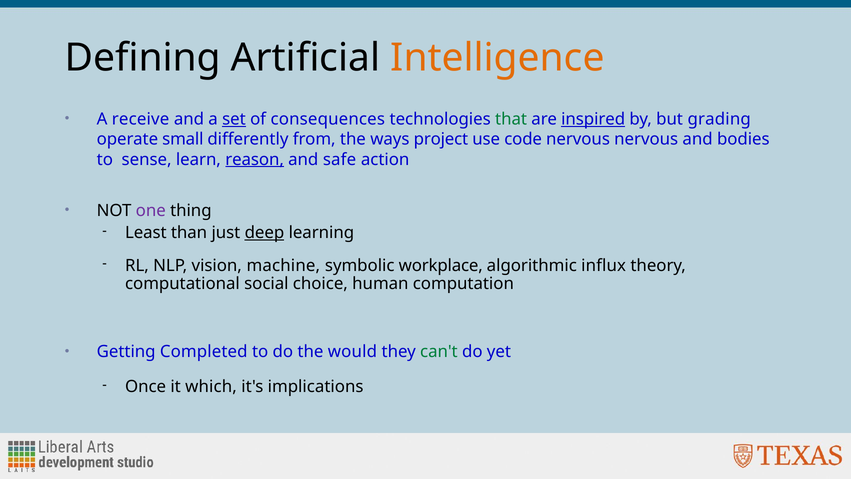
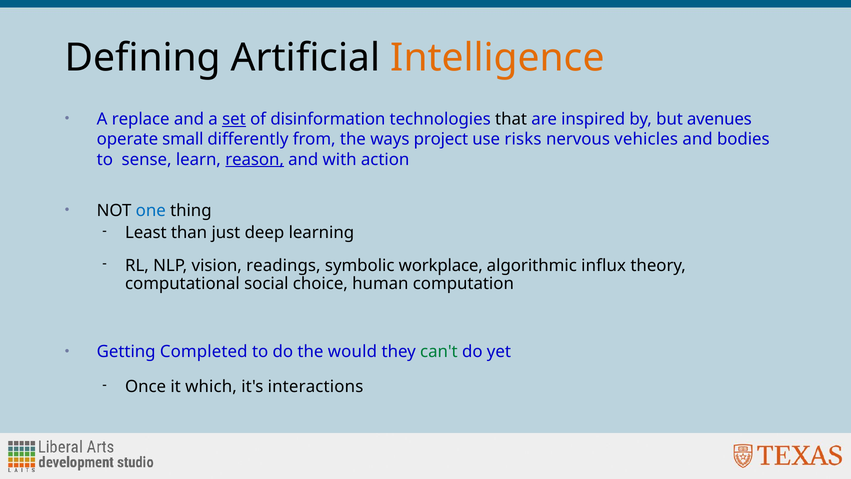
receive: receive -> replace
consequences: consequences -> disinformation
that colour: green -> black
inspired underline: present -> none
grading: grading -> avenues
code: code -> risks
nervous nervous: nervous -> vehicles
safe: safe -> with
one colour: purple -> blue
deep underline: present -> none
machine: machine -> readings
implications: implications -> interactions
